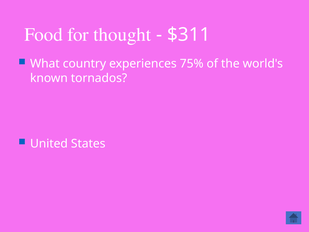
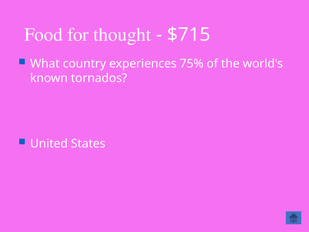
$311: $311 -> $715
